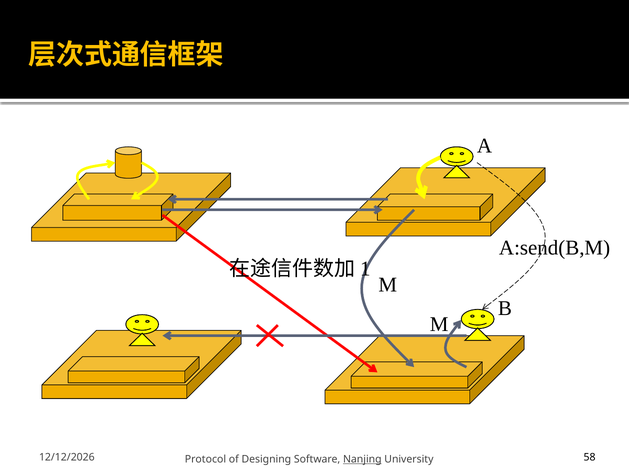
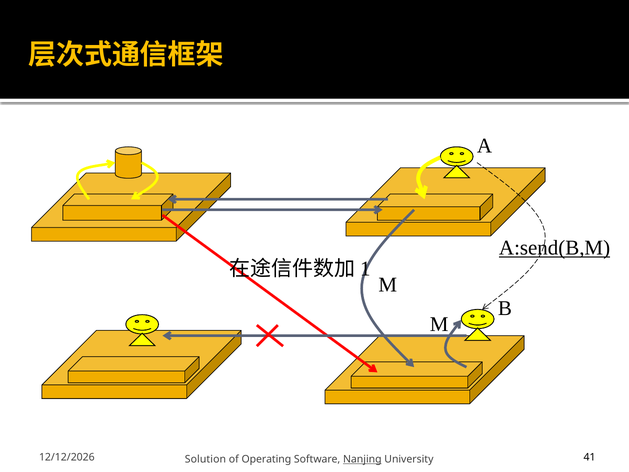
A:send(B,M underline: none -> present
Protocol: Protocol -> Solution
Designing: Designing -> Operating
58: 58 -> 41
